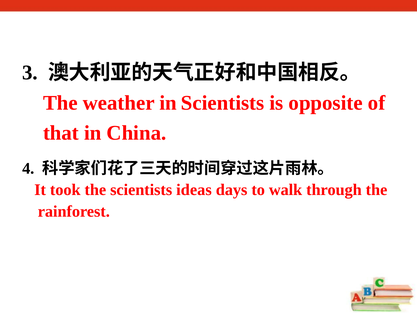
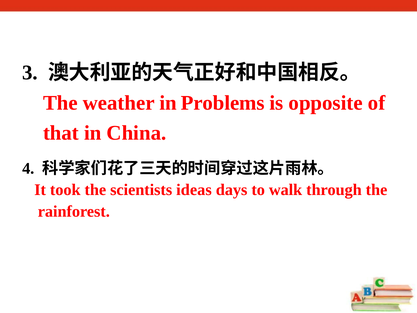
in Scientists: Scientists -> Problems
